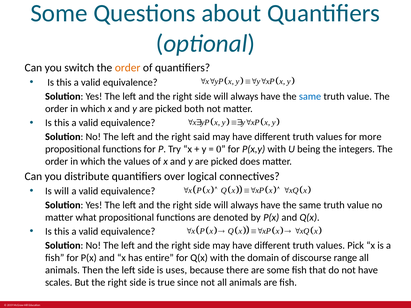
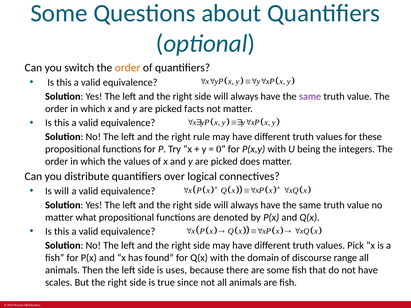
same at (310, 97) colour: blue -> purple
both: both -> facts
said: said -> rule
more: more -> these
entire: entire -> found
